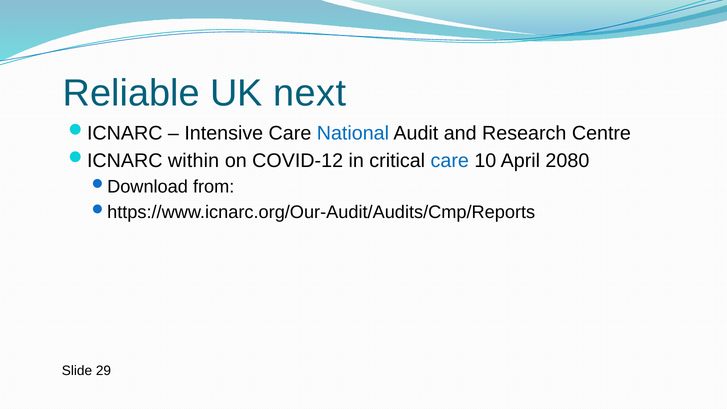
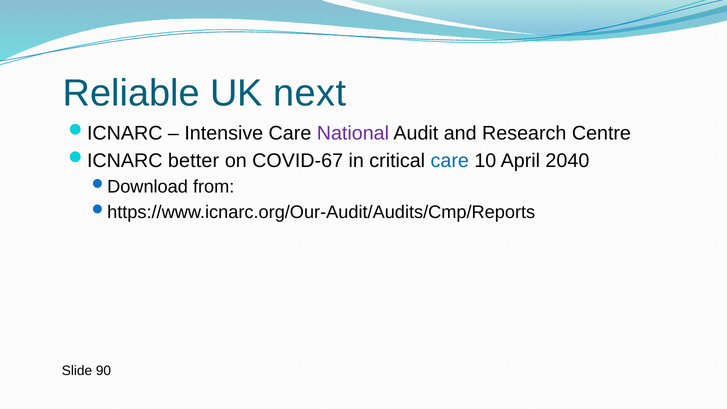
National colour: blue -> purple
within: within -> better
COVID-12: COVID-12 -> COVID-67
2080: 2080 -> 2040
29: 29 -> 90
